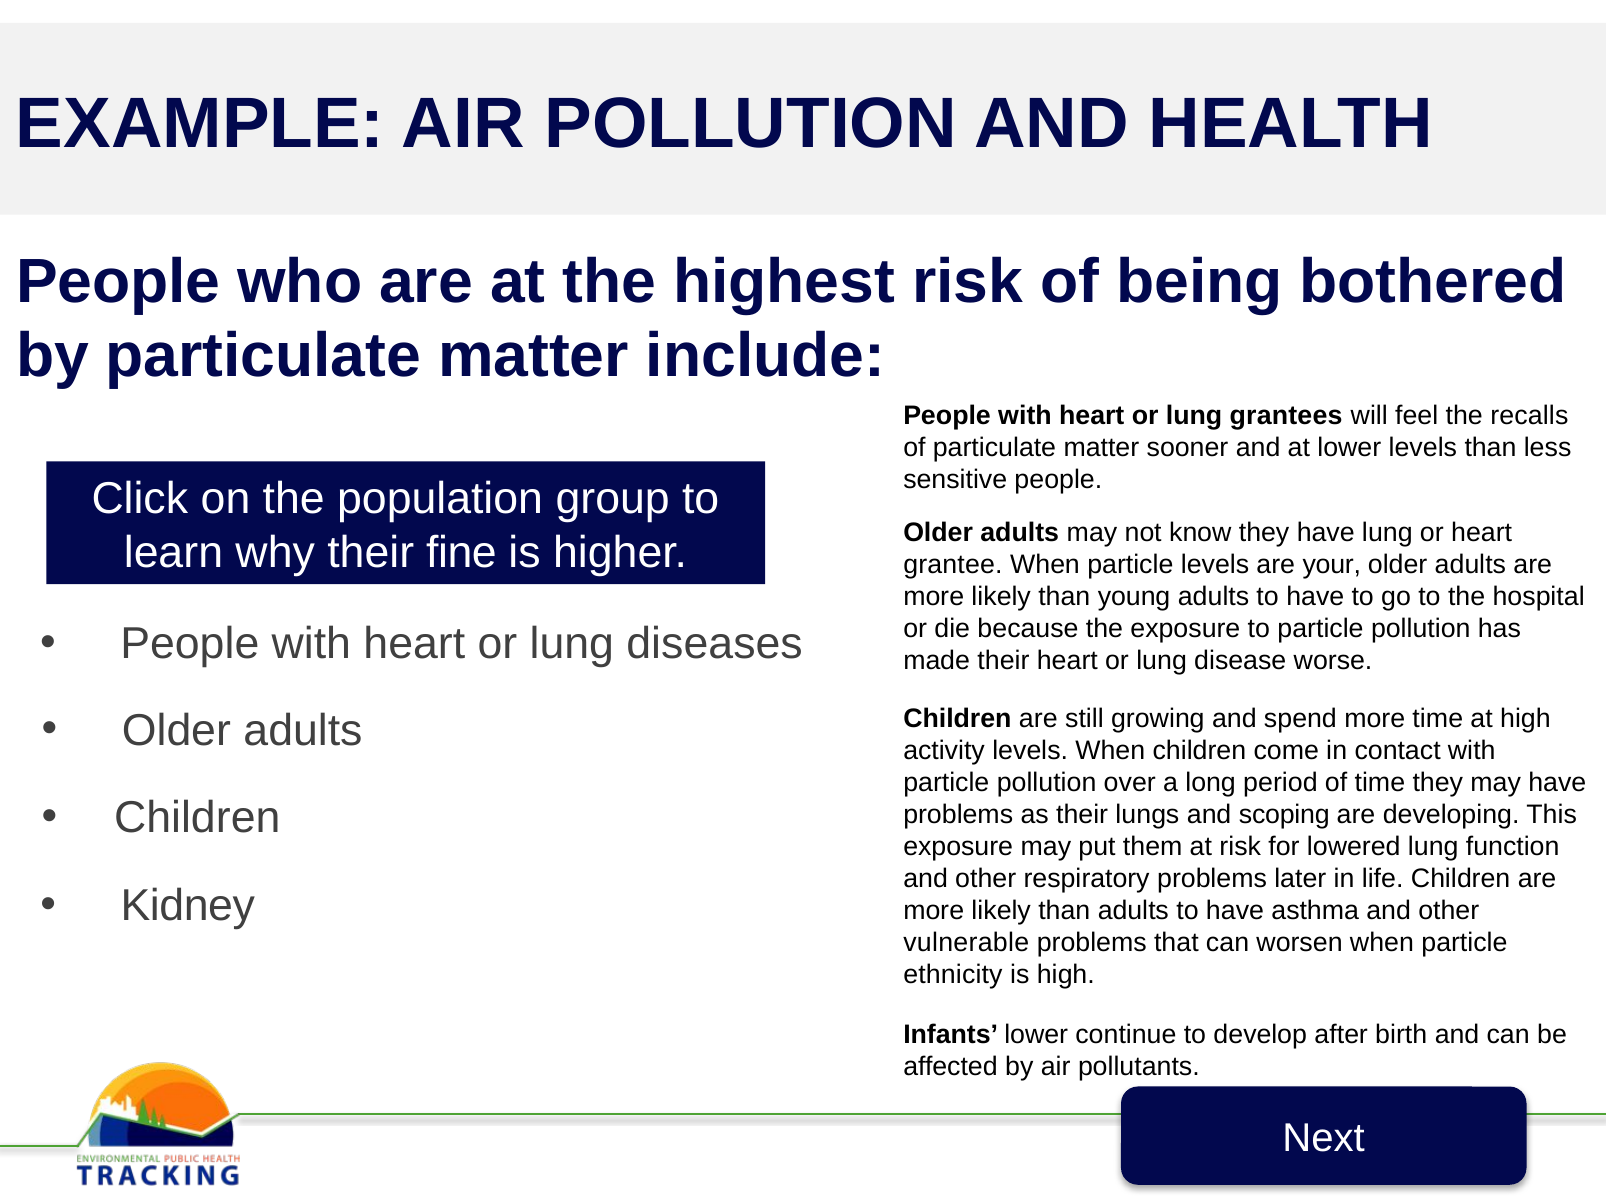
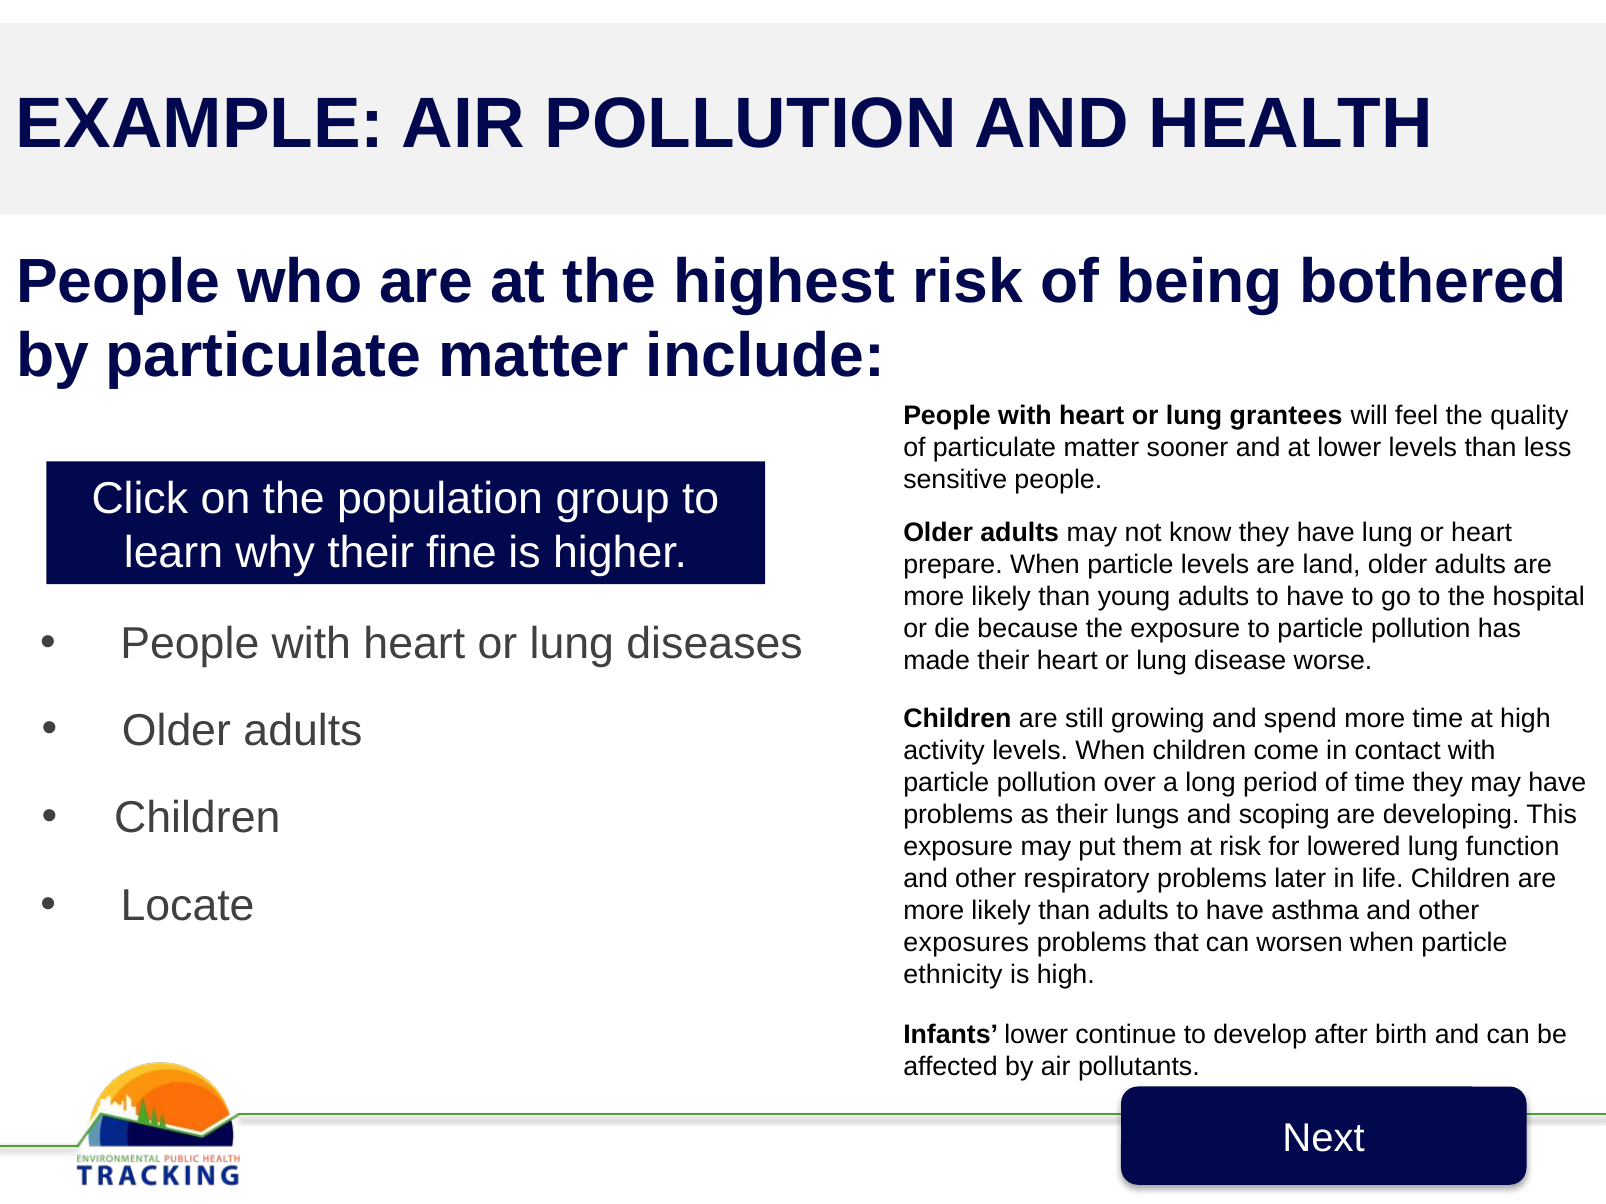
recalls: recalls -> quality
grantee: grantee -> prepare
your: your -> land
Kidney: Kidney -> Locate
vulnerable: vulnerable -> exposures
